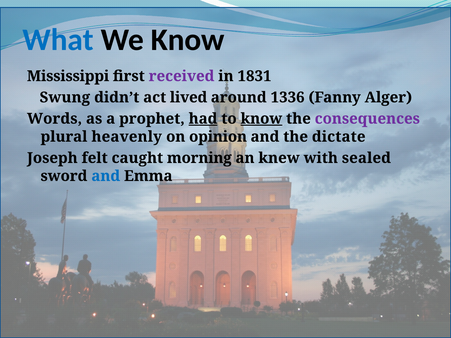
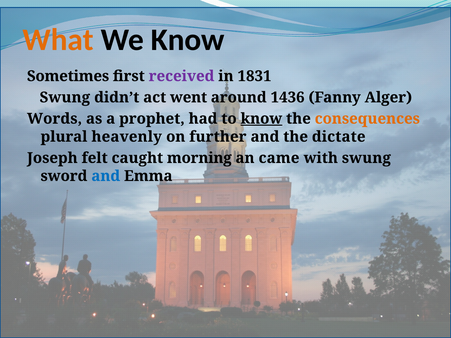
What colour: blue -> orange
Mississippi: Mississippi -> Sometimes
lived: lived -> went
1336: 1336 -> 1436
had underline: present -> none
consequences colour: purple -> orange
opinion: opinion -> further
knew: knew -> came
with sealed: sealed -> swung
